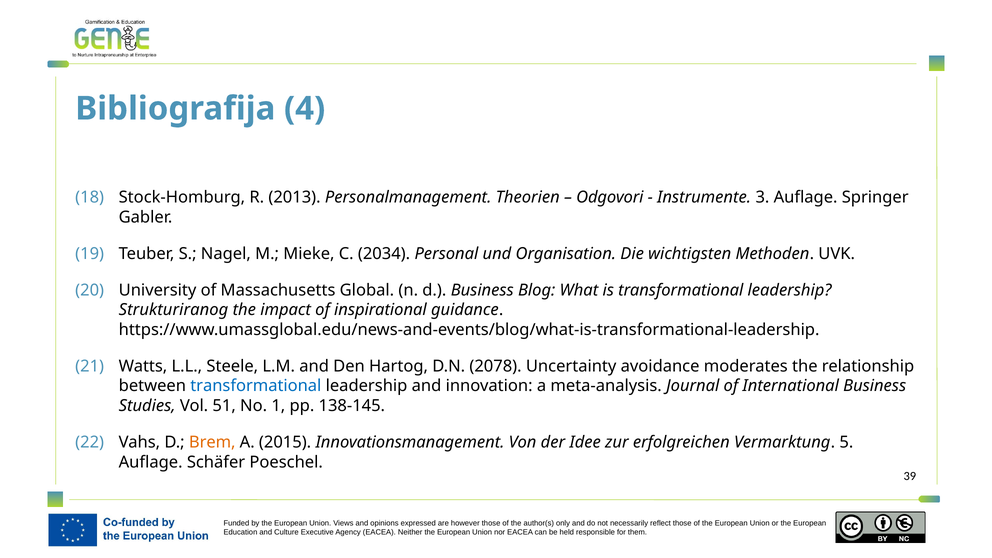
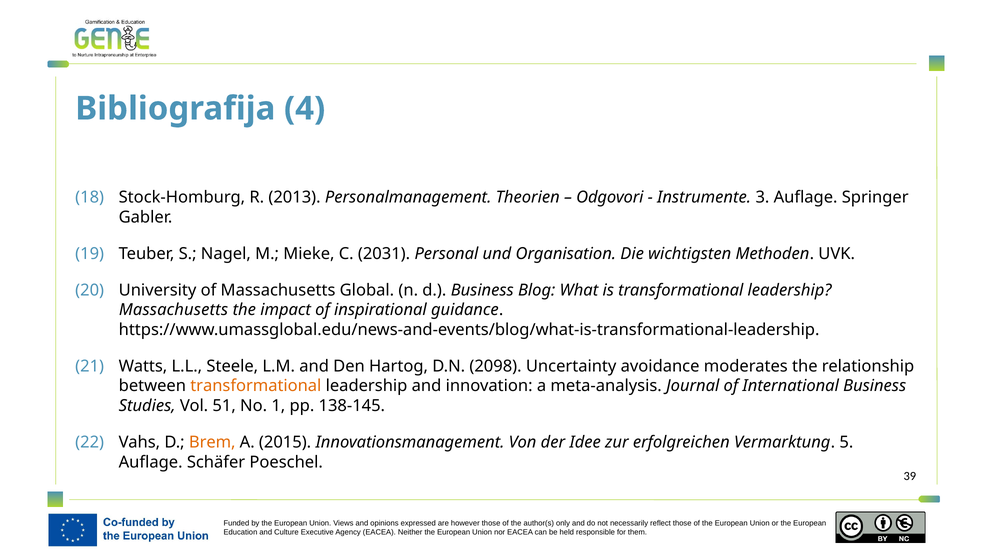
2034: 2034 -> 2031
Strukturiranog at (174, 310): Strukturiranog -> Massachusetts
2078: 2078 -> 2098
transformational at (256, 386) colour: blue -> orange
